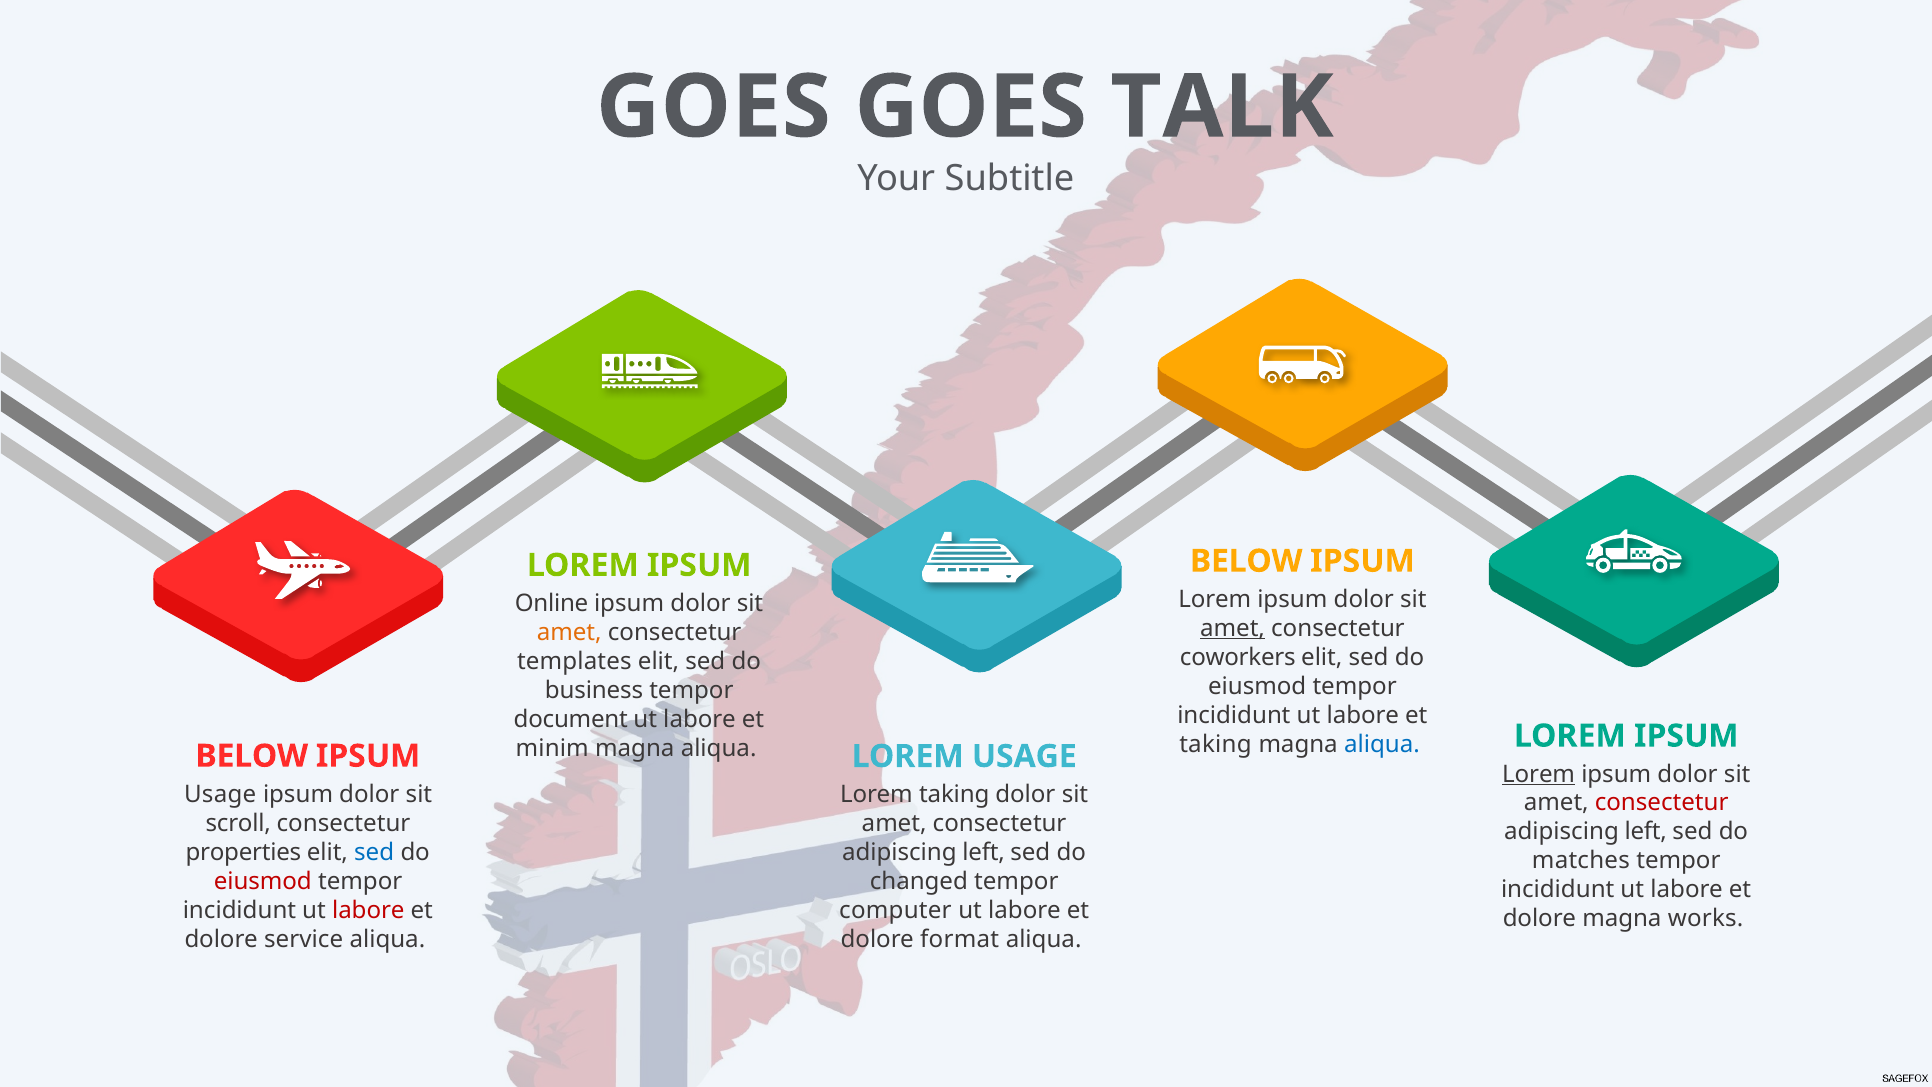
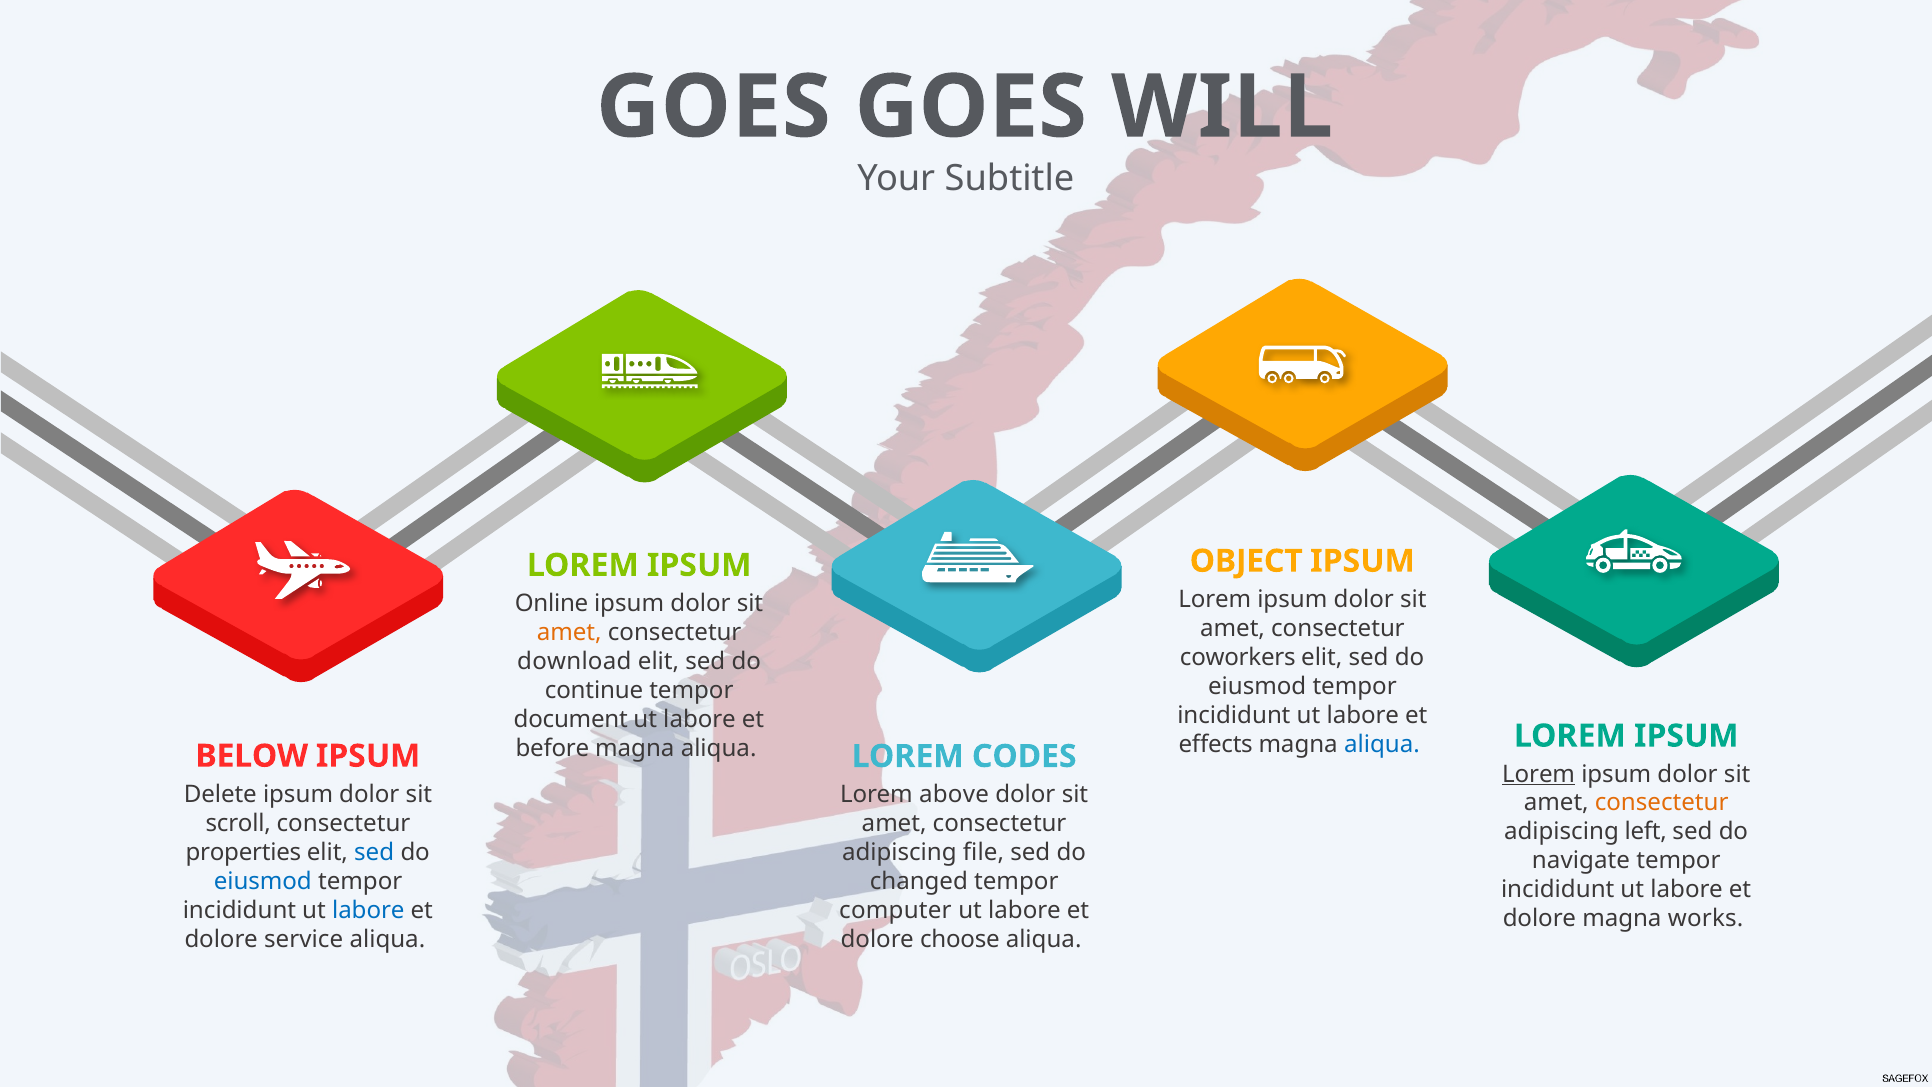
TALK: TALK -> WILL
BELOW at (1246, 561): BELOW -> OBJECT
amet at (1233, 628) underline: present -> none
templates: templates -> download
business: business -> continue
taking at (1215, 744): taking -> effects
minim: minim -> before
LOREM USAGE: USAGE -> CODES
Usage at (220, 794): Usage -> Delete
Lorem taking: taking -> above
consectetur at (1662, 803) colour: red -> orange
left at (984, 852): left -> file
matches: matches -> navigate
eiusmod at (263, 881) colour: red -> blue
labore at (368, 910) colour: red -> blue
format: format -> choose
